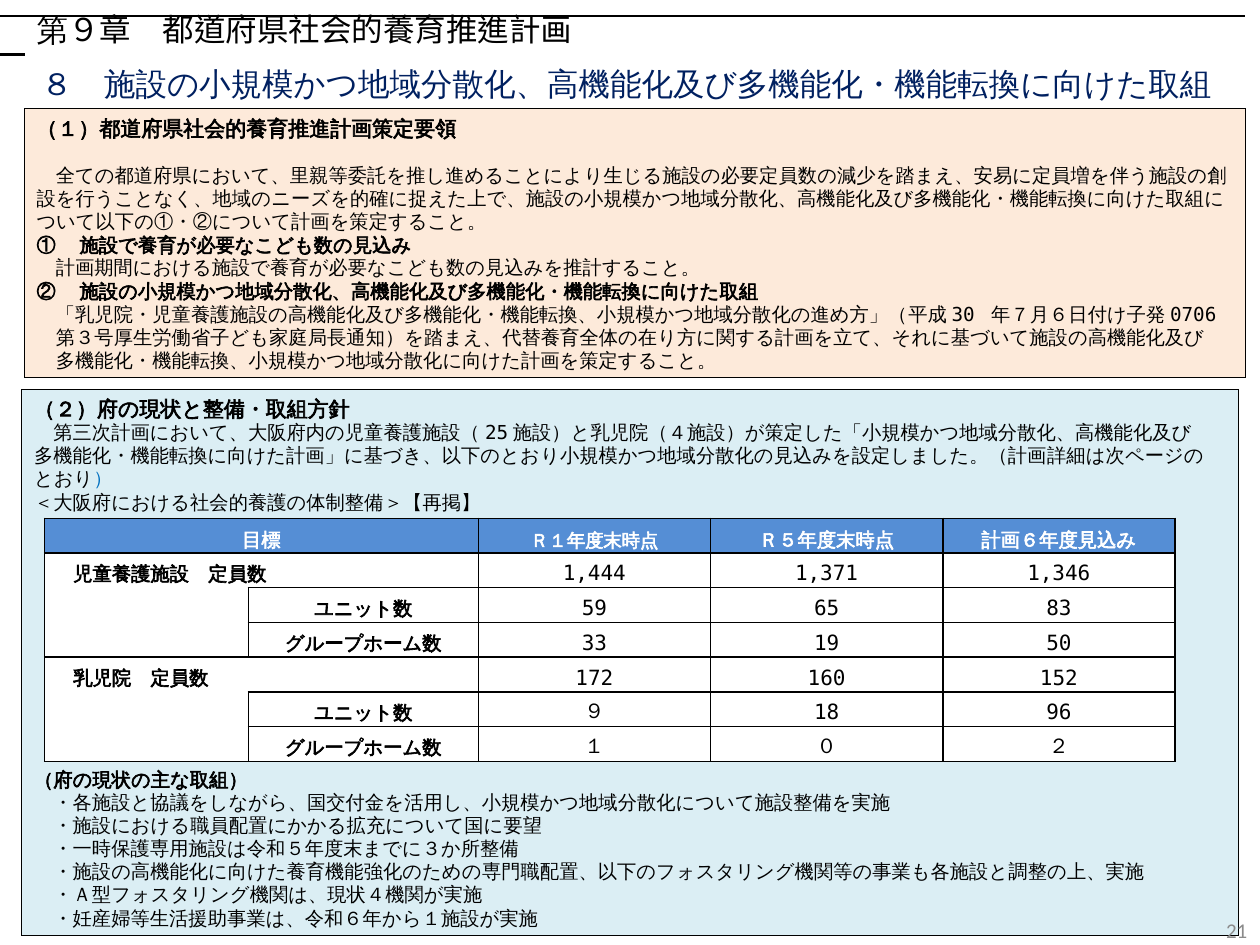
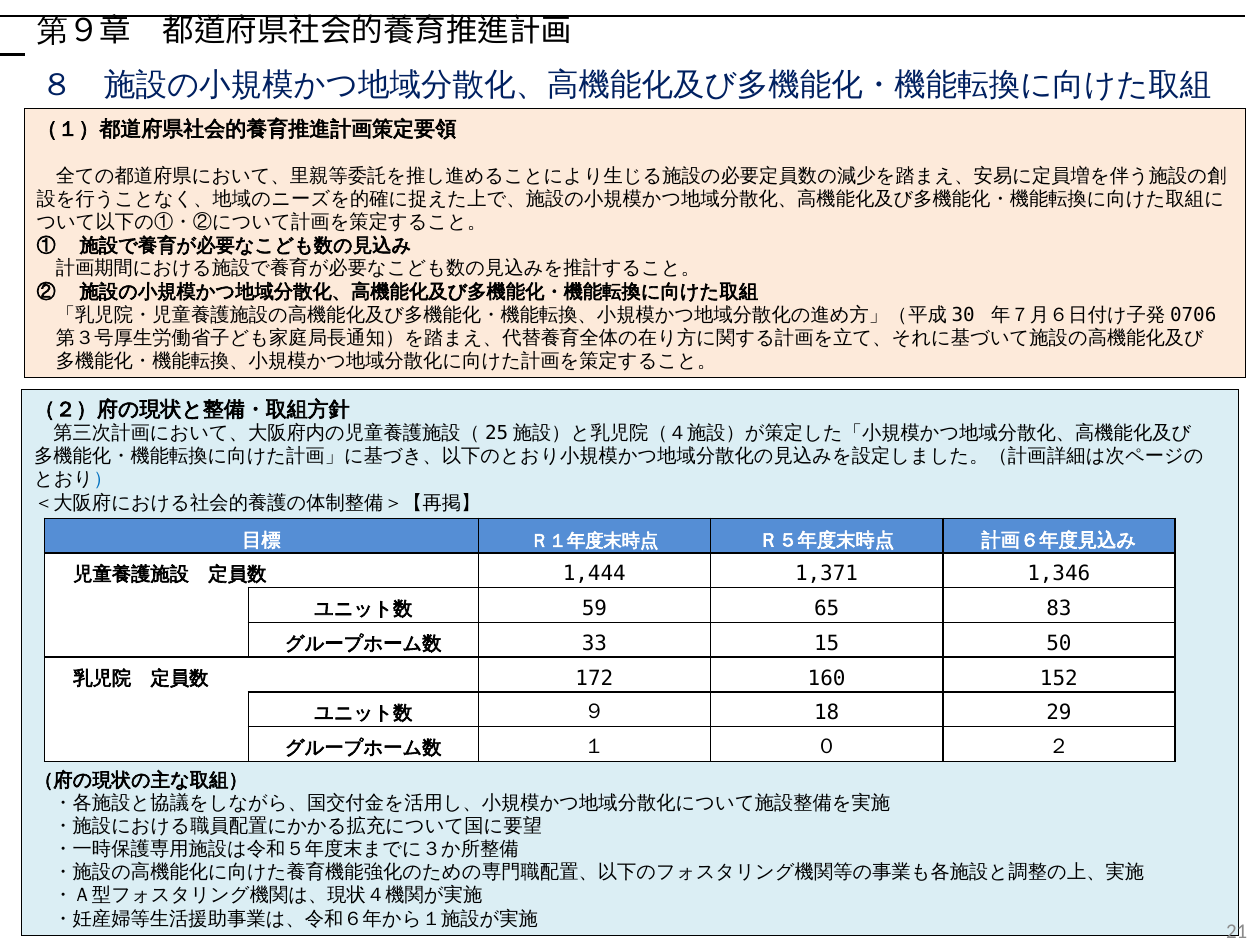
19: 19 -> 15
96: 96 -> 29
